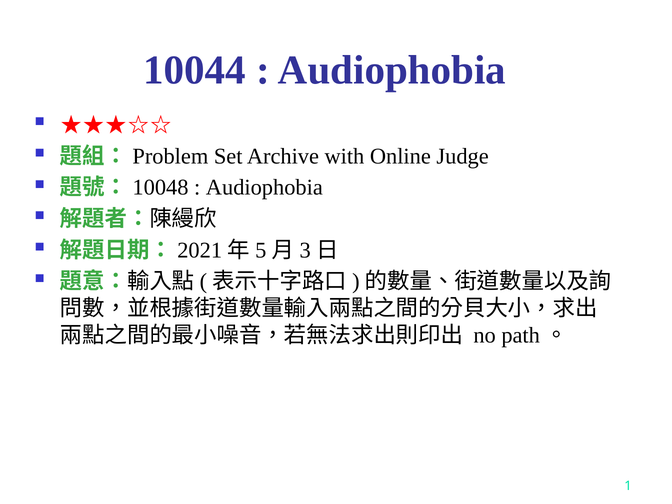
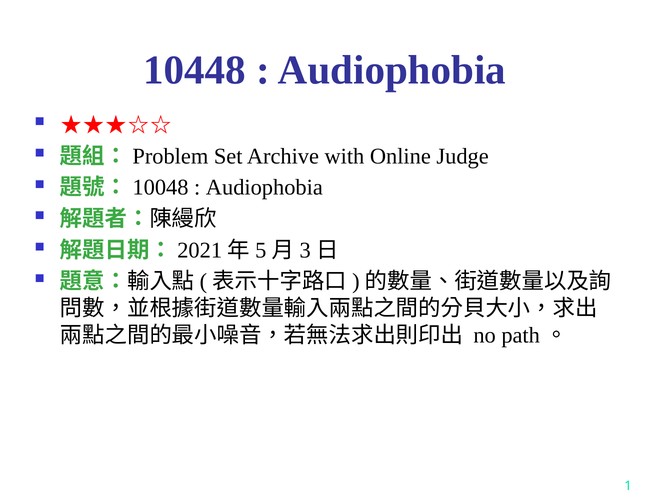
10044: 10044 -> 10448
